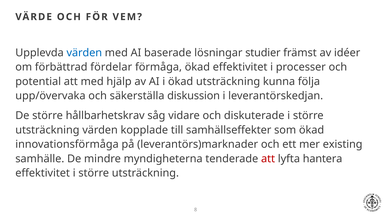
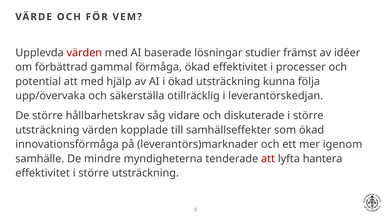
värden at (84, 53) colour: blue -> red
fördelar: fördelar -> gammal
diskussion: diskussion -> otillräcklig
existing: existing -> igenom
